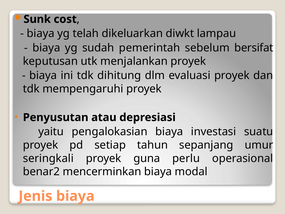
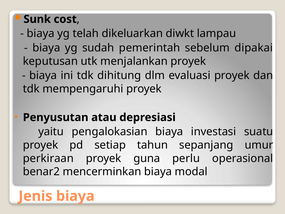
bersifat: bersifat -> dipakai
seringkali: seringkali -> perkiraan
